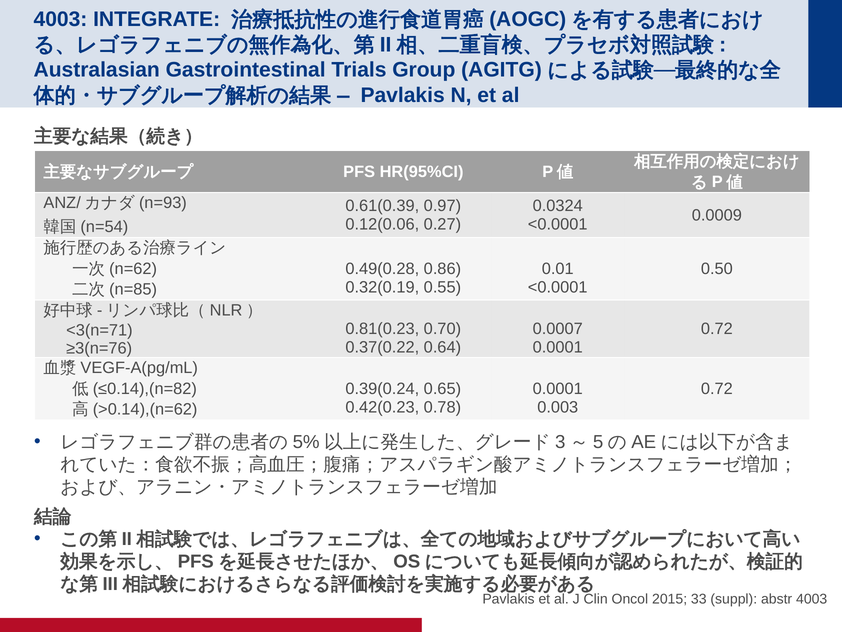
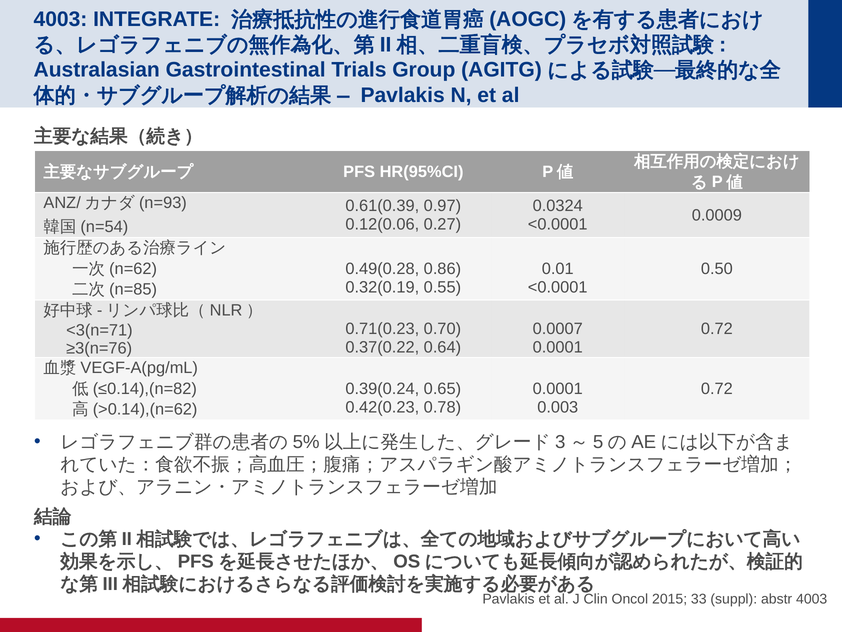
0.81(0.23: 0.81(0.23 -> 0.71(0.23
